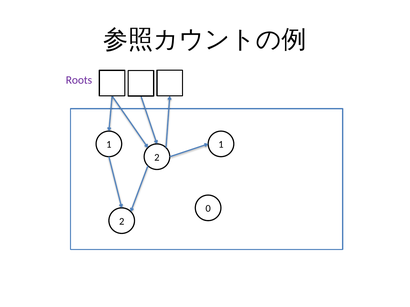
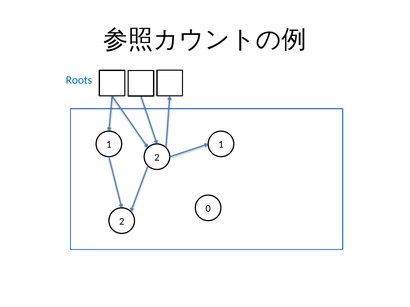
Roots colour: purple -> blue
